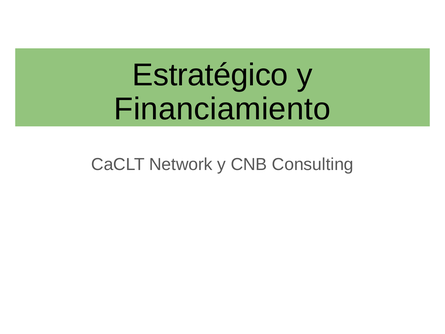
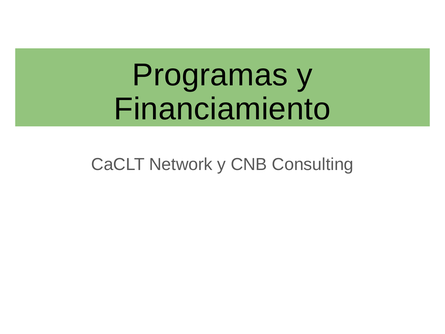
Estratégico: Estratégico -> Programas
